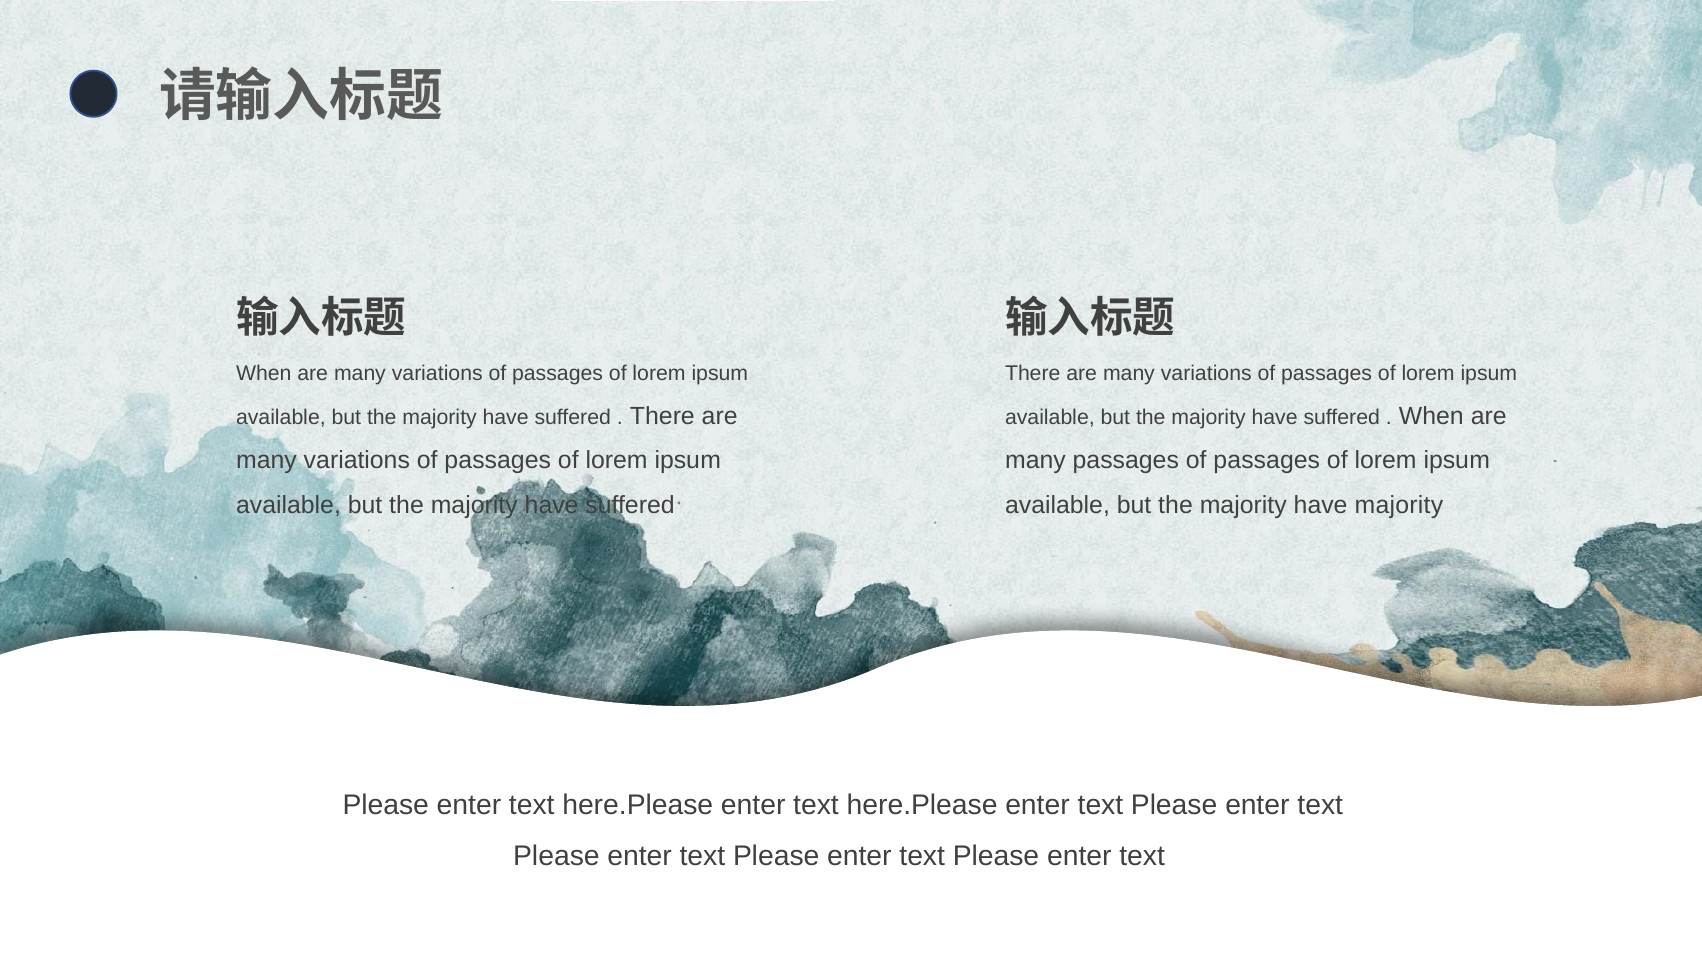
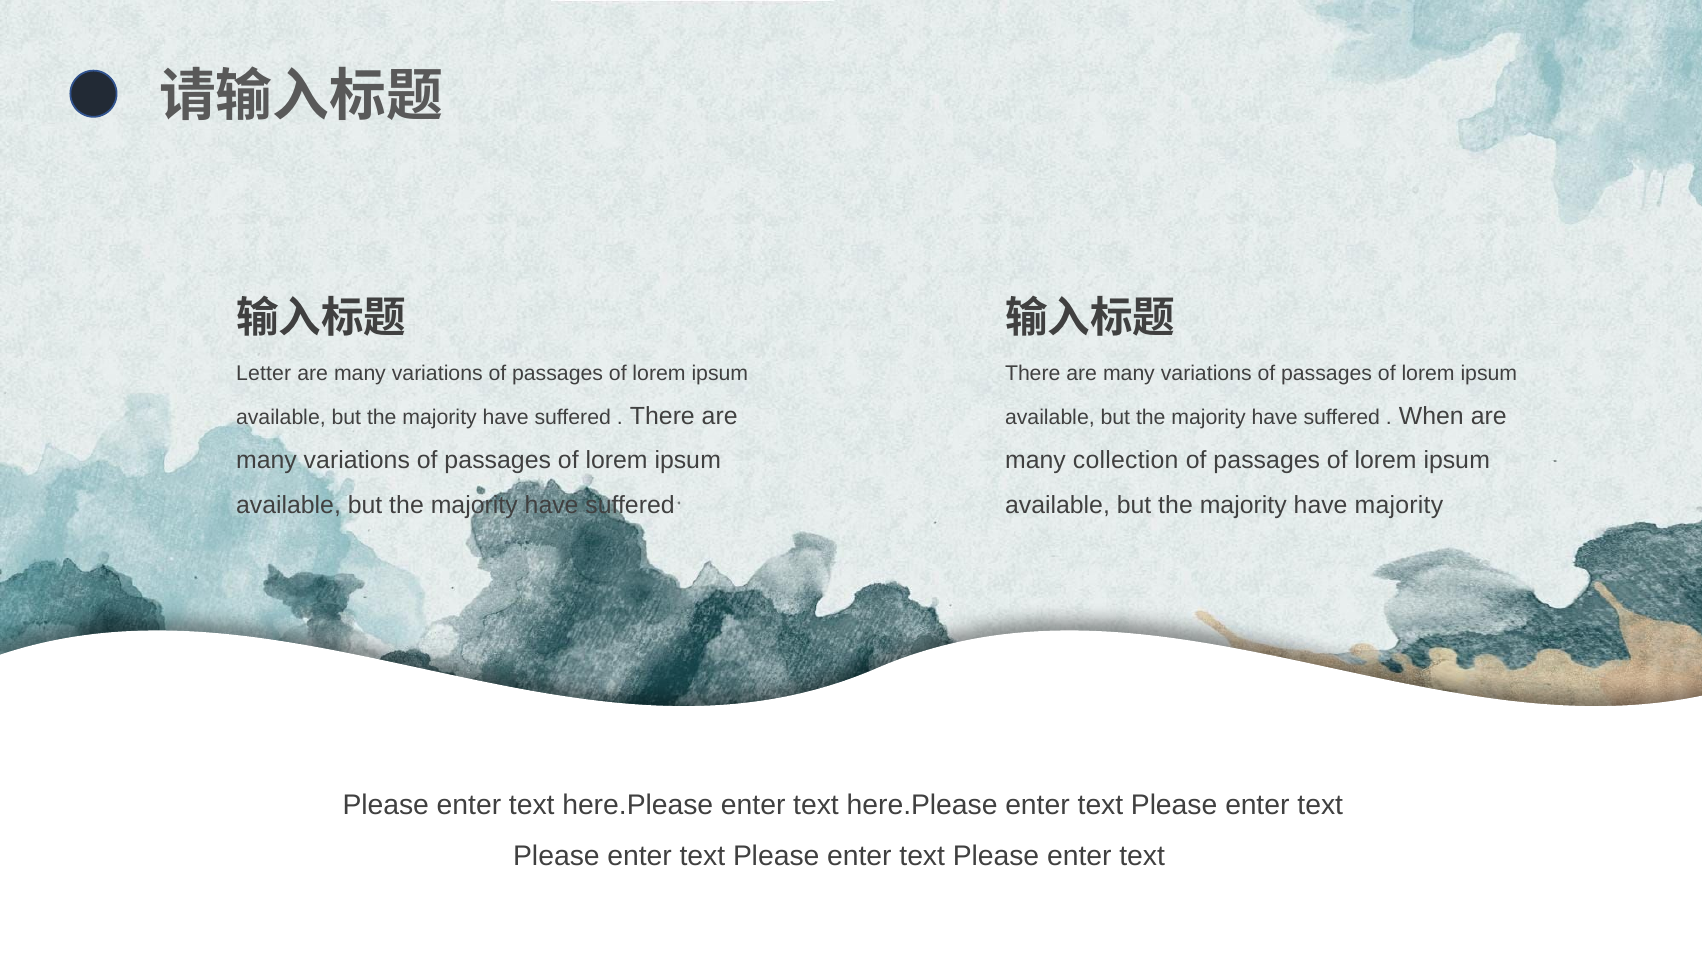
When at (264, 373): When -> Letter
many passages: passages -> collection
